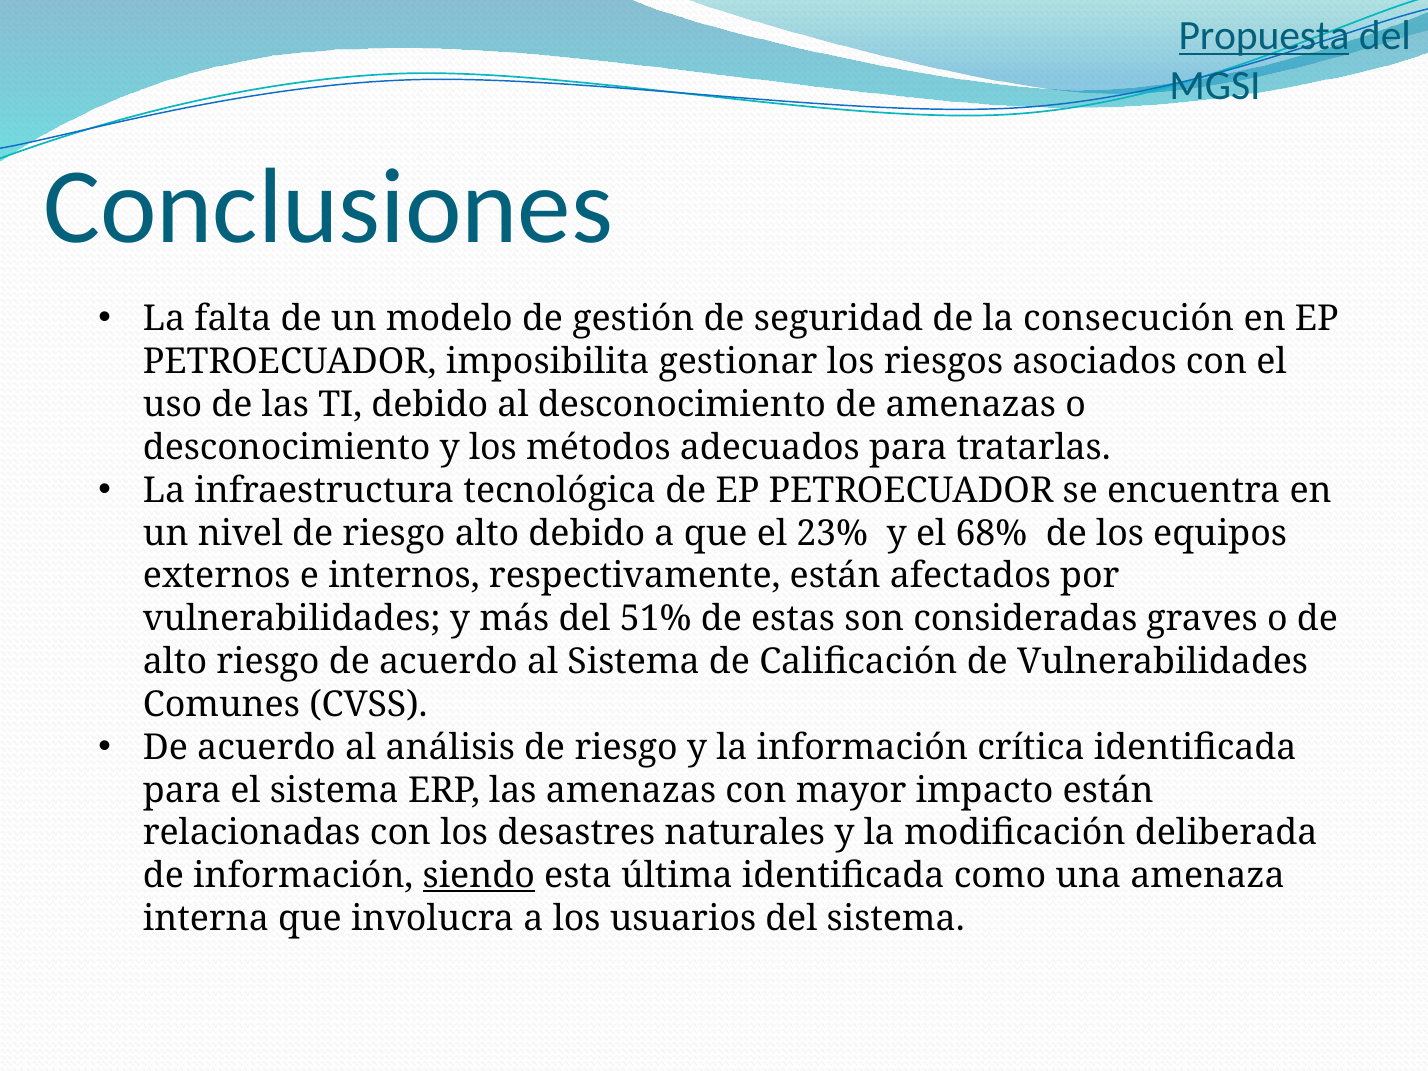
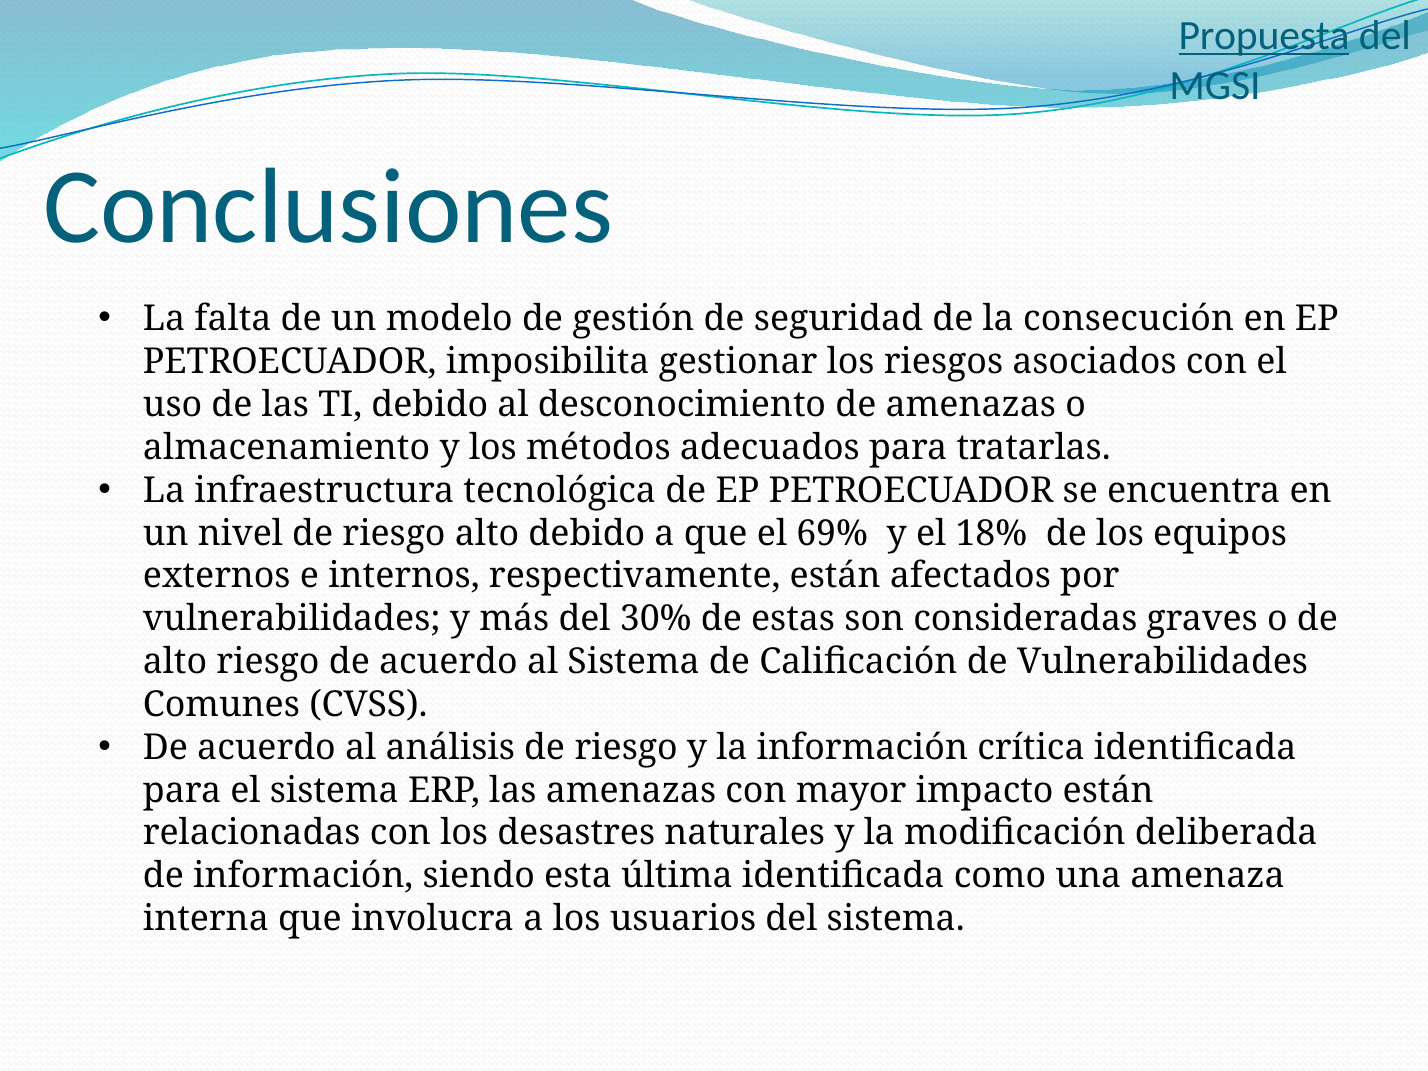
desconocimiento at (287, 448): desconocimiento -> almacenamiento
23%: 23% -> 69%
68%: 68% -> 18%
51%: 51% -> 30%
siendo underline: present -> none
